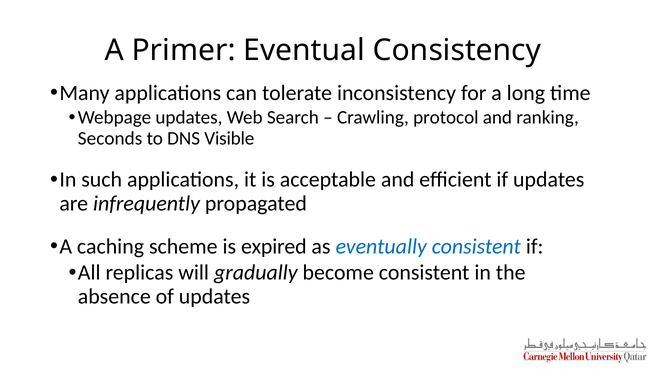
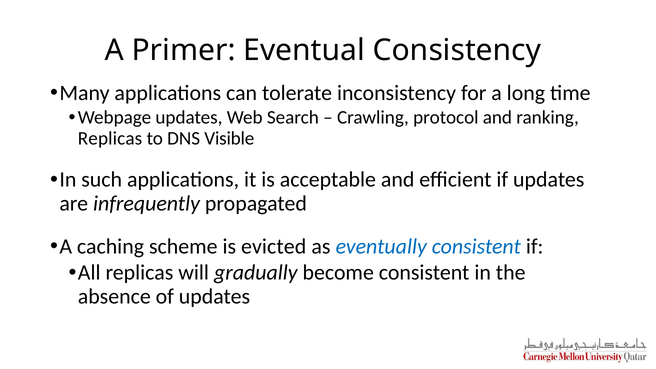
Seconds at (110, 138): Seconds -> Replicas
expired: expired -> evicted
